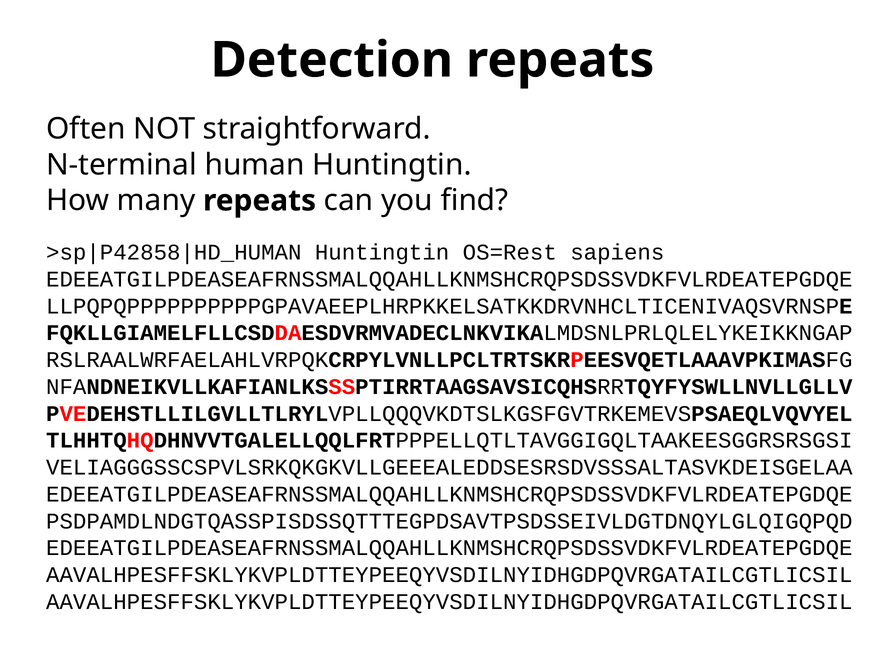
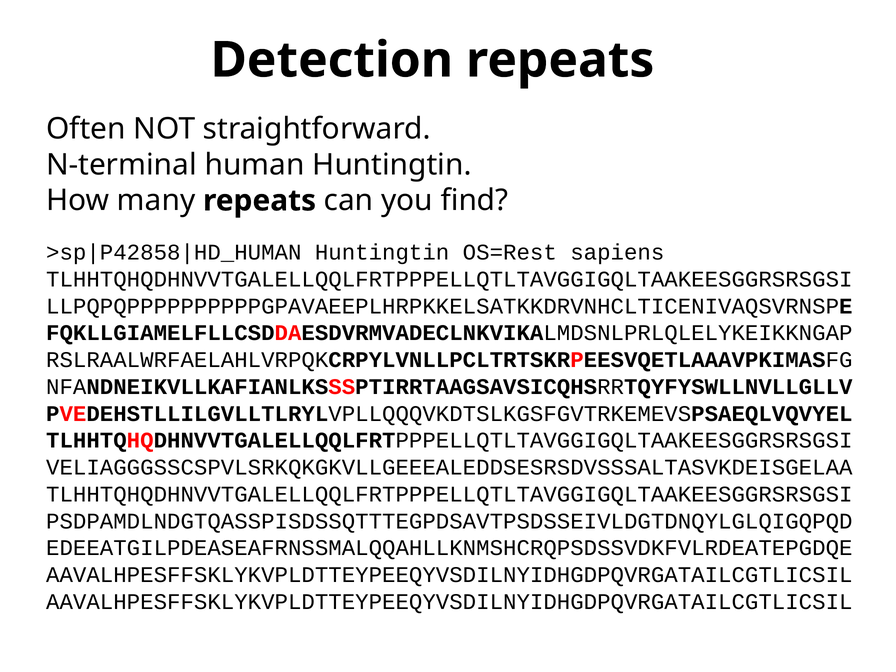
EDEEATGILPDEASEAFRNSSMALQQAHLLKNMSHCRQPSDSSVDKFVLRDEATEPGDQE at (449, 279): EDEEATGILPDEASEAFRNSSMALQQAHLLKNMSHCRQPSDSSVDKFVLRDEATEPGDQE -> TLHHTQHQDHNVVTGALELLQQLFRTPPPELLQTLTAVGGIGQLTAAKEESGGRSRSGSI
EDEEATGILPDEASEAFRNSSMALQQAHLLKNMSHCRQPSDSSVDKFVLRDEATEPGDQE at (449, 494): EDEEATGILPDEASEAFRNSSMALQQAHLLKNMSHCRQPSDSSVDKFVLRDEATEPGDQE -> TLHHTQHQDHNVVTGALELLQQLFRTPPPELLQTLTAVGGIGQLTAAKEESGGRSRSGSI
